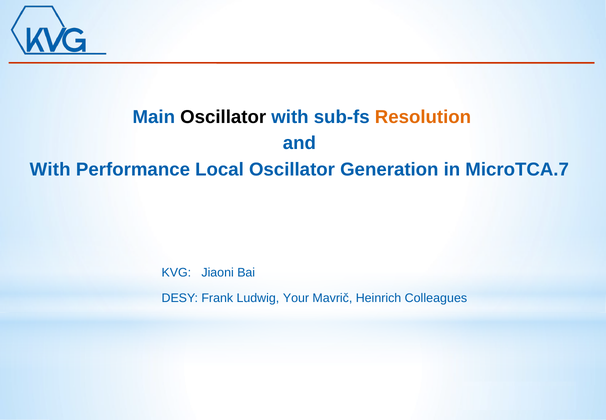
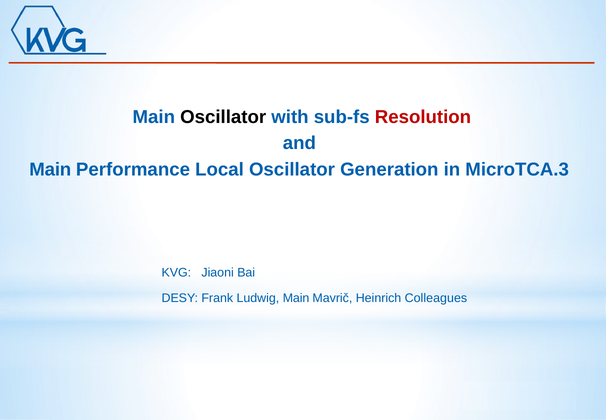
Resolution colour: orange -> red
With at (50, 169): With -> Main
MicroTCA.7: MicroTCA.7 -> MicroTCA.3
Ludwig Your: Your -> Main
